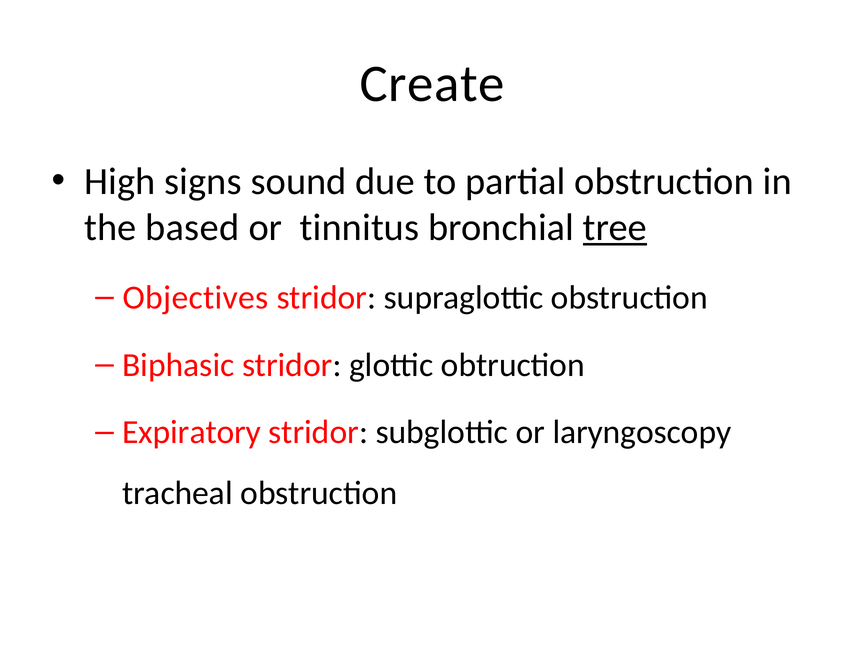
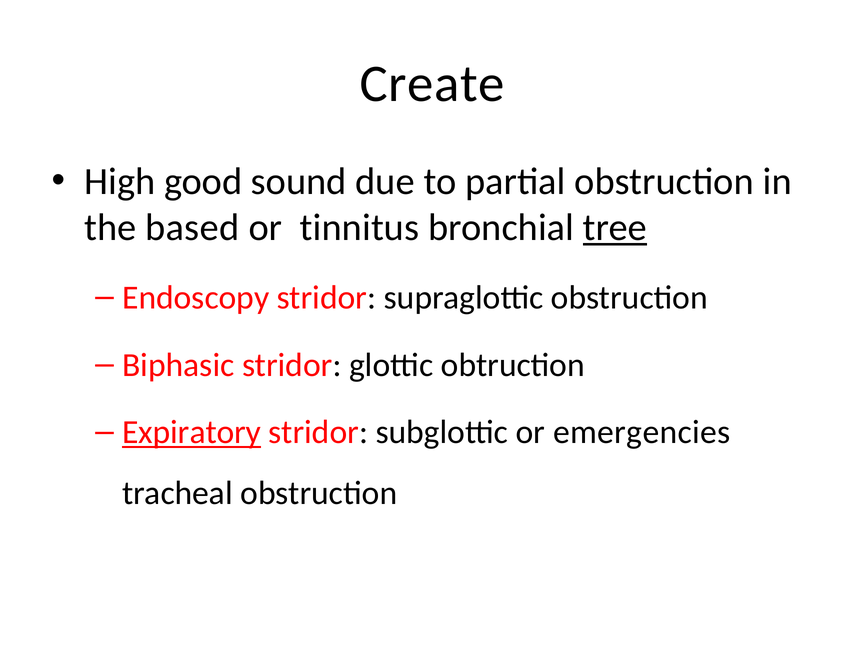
signs: signs -> good
Objectives: Objectives -> Endoscopy
Expiratory underline: none -> present
laryngoscopy: laryngoscopy -> emergencies
